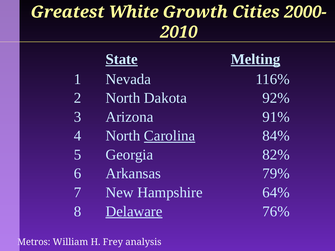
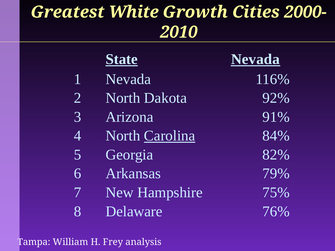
State Melting: Melting -> Nevada
64%: 64% -> 75%
Delaware underline: present -> none
Metros: Metros -> Tampa
